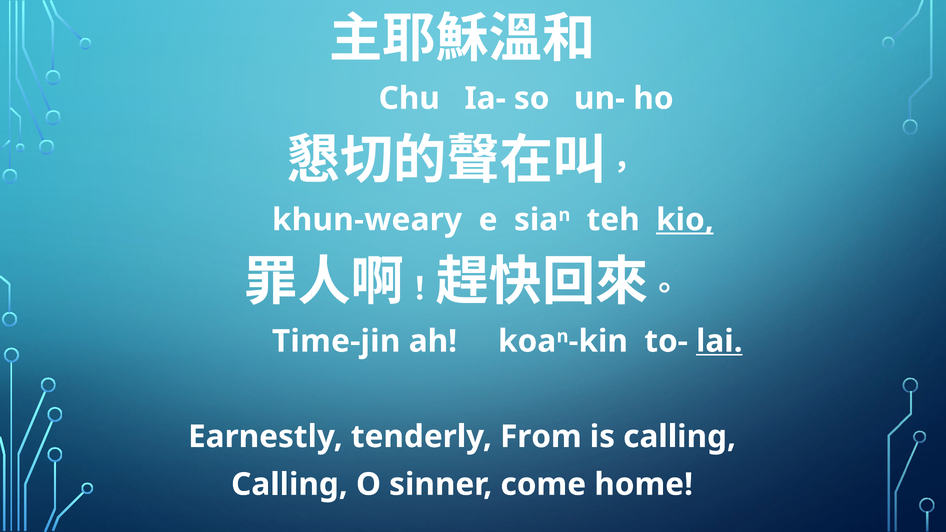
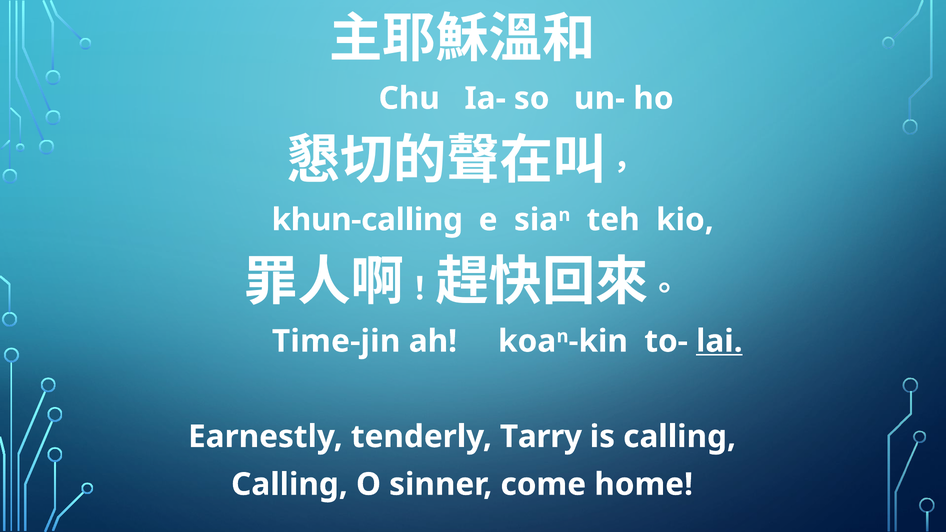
khun-weary: khun-weary -> khun-calling
kio underline: present -> none
From: From -> Tarry
